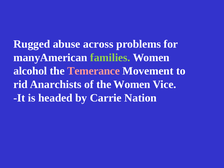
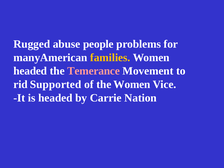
across: across -> people
families colour: light green -> yellow
alcohol at (30, 71): alcohol -> headed
Anarchists: Anarchists -> Supported
